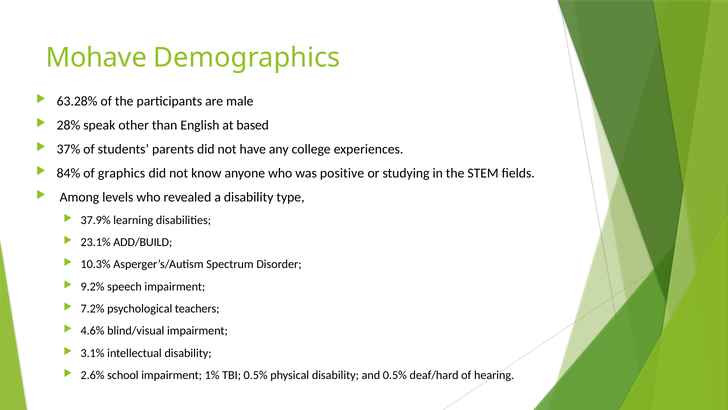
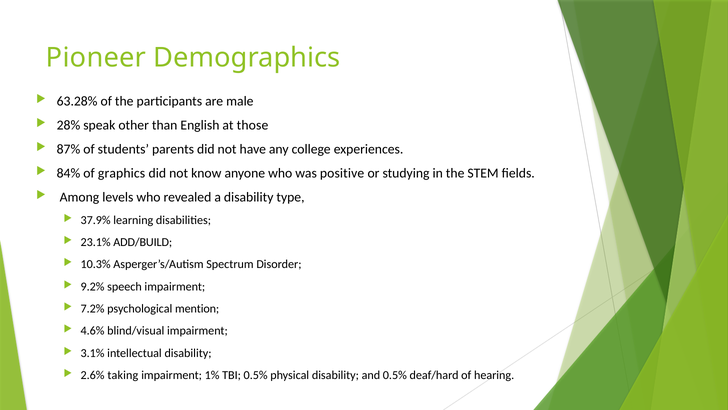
Mohave: Mohave -> Pioneer
based: based -> those
37%: 37% -> 87%
teachers: teachers -> mention
school: school -> taking
